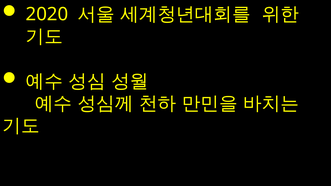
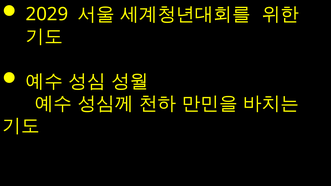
2020: 2020 -> 2029
